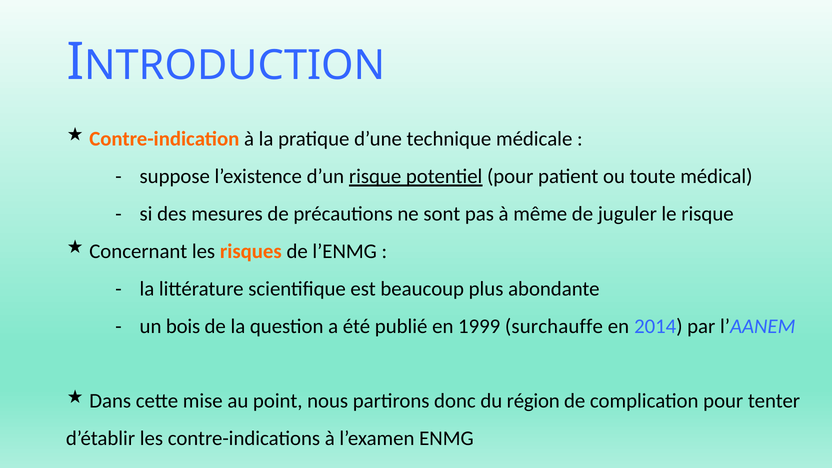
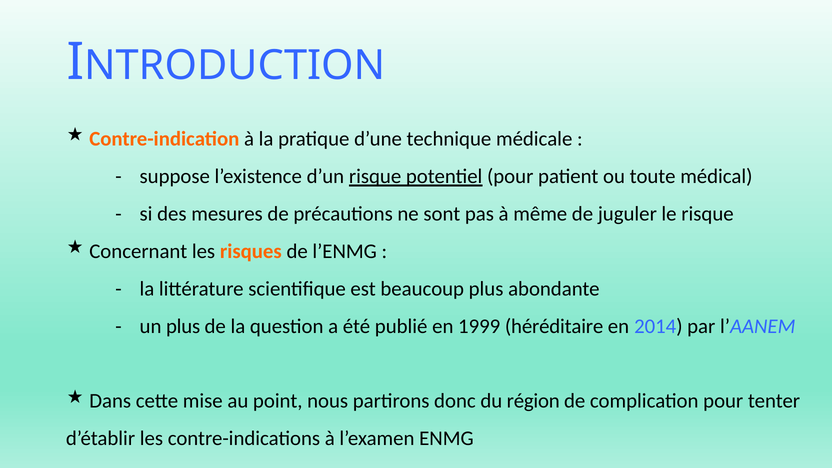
un bois: bois -> plus
surchauffe: surchauffe -> héréditaire
